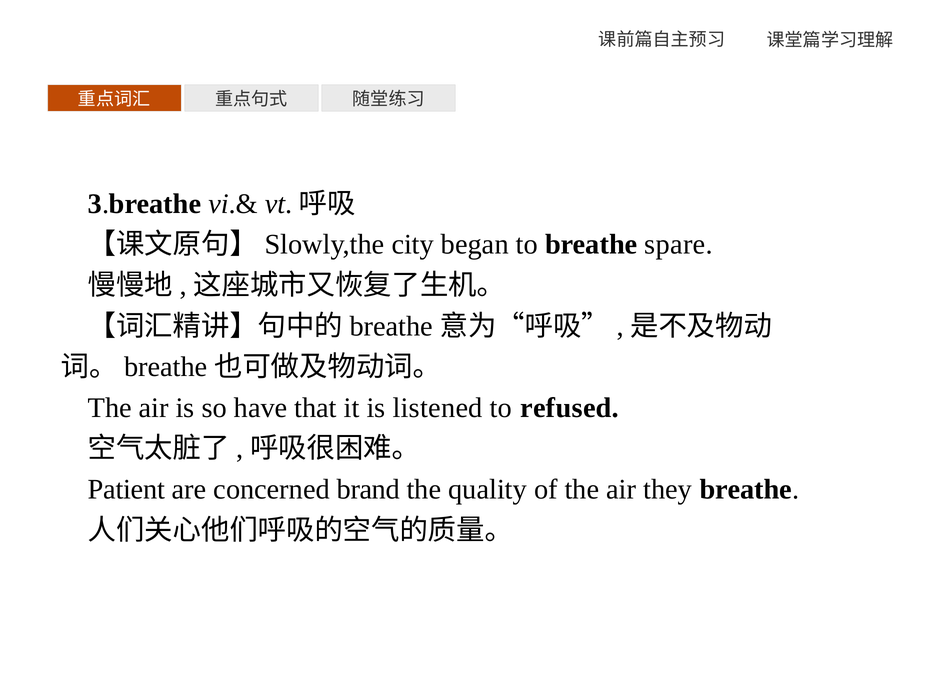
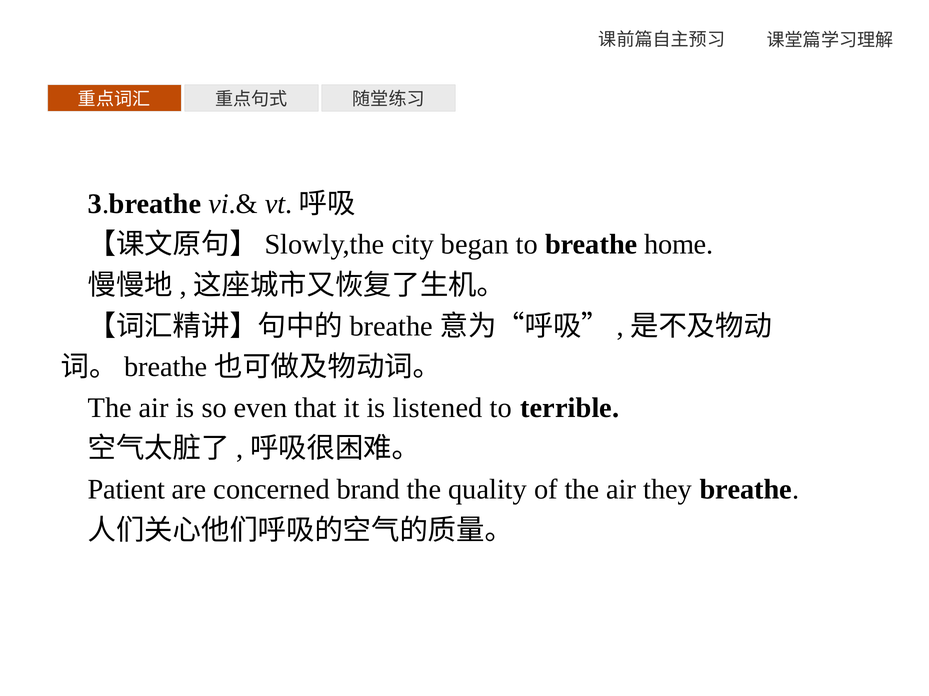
spare: spare -> home
have: have -> even
refused: refused -> terrible
